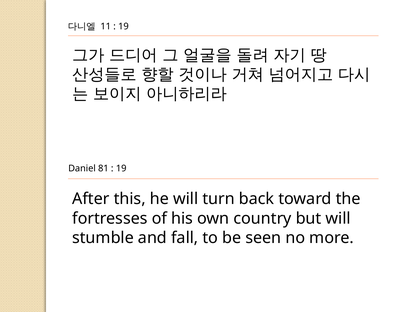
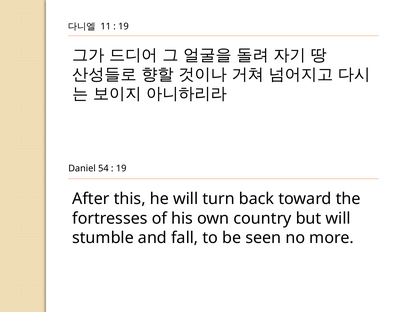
81: 81 -> 54
